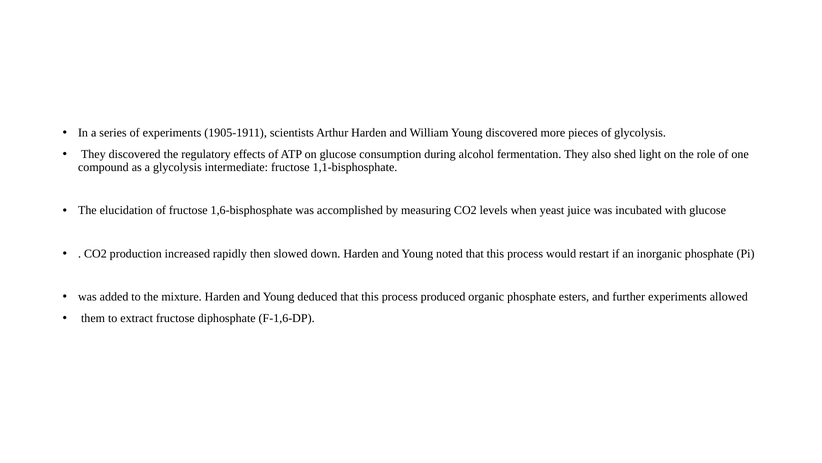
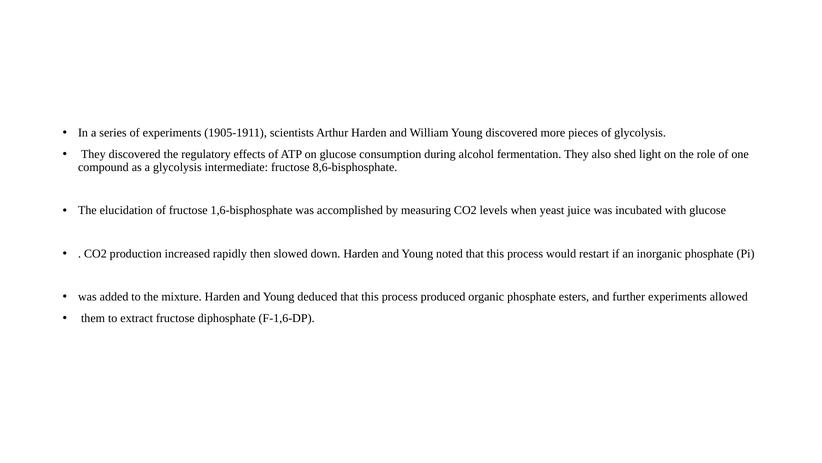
1,1-bisphosphate: 1,1-bisphosphate -> 8,6-bisphosphate
